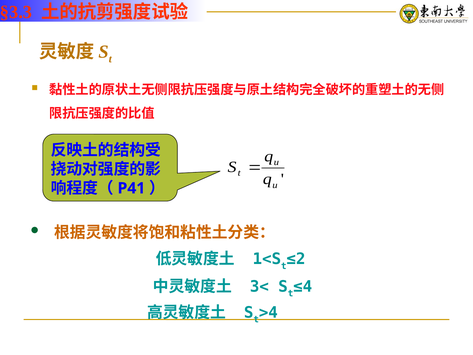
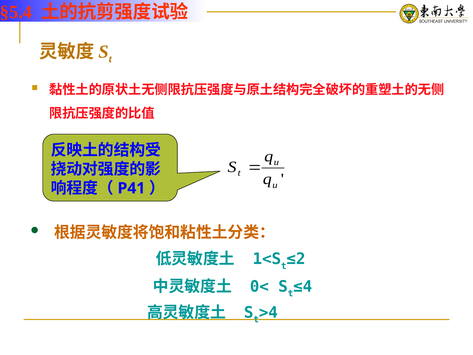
§3.3: §3.3 -> §5.4
3<: 3< -> 0<
